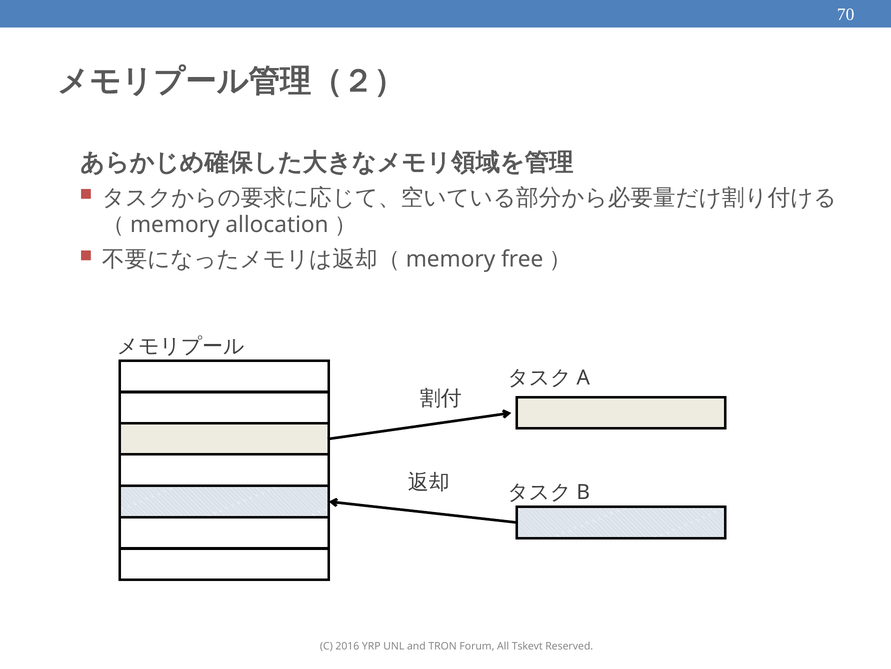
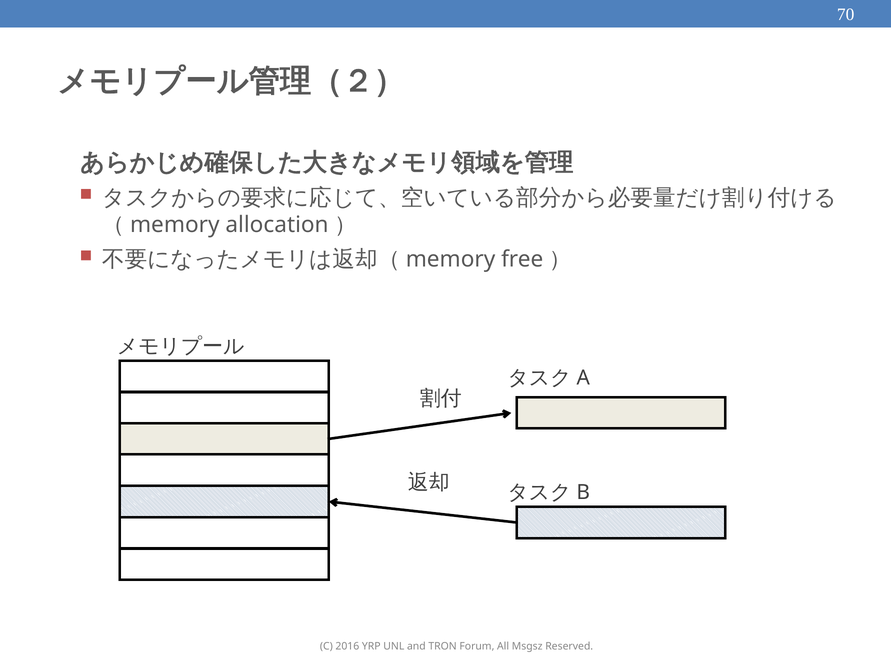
Tskevt: Tskevt -> Msgsz
